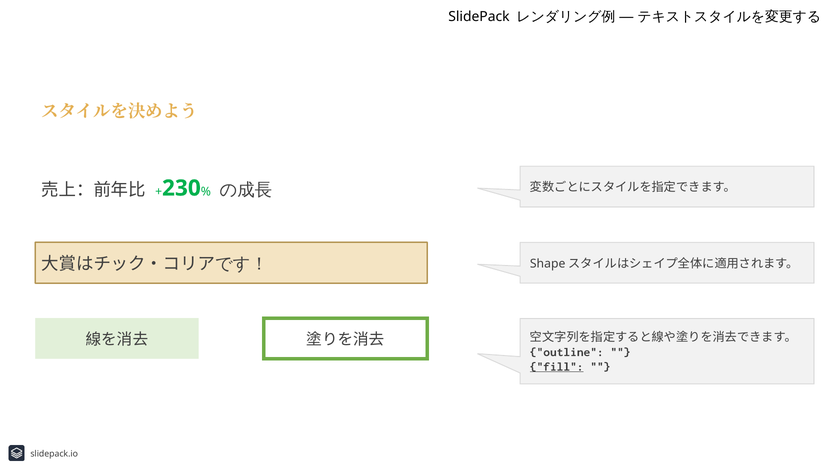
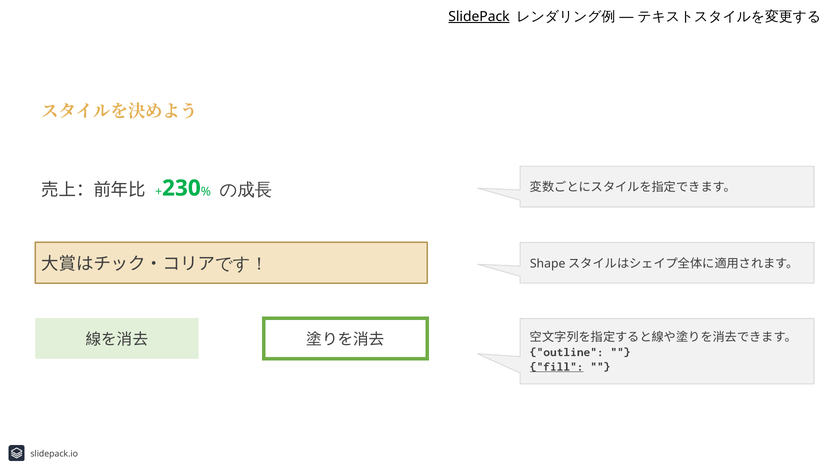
SlidePack underline: none -> present
